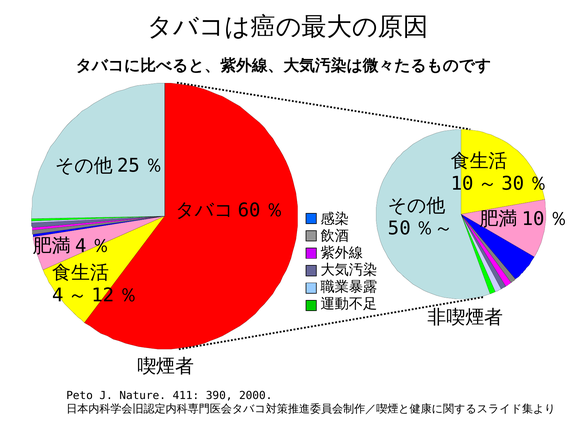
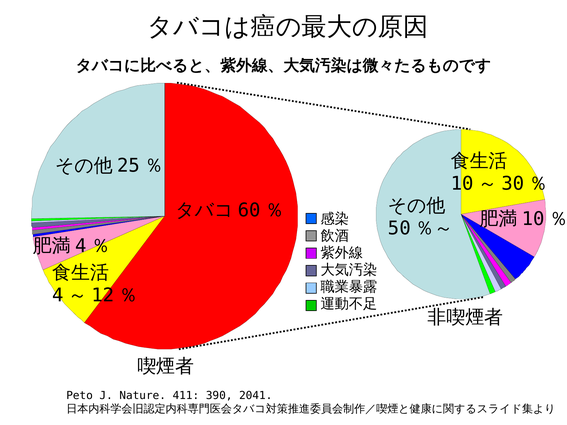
2000: 2000 -> 2041
